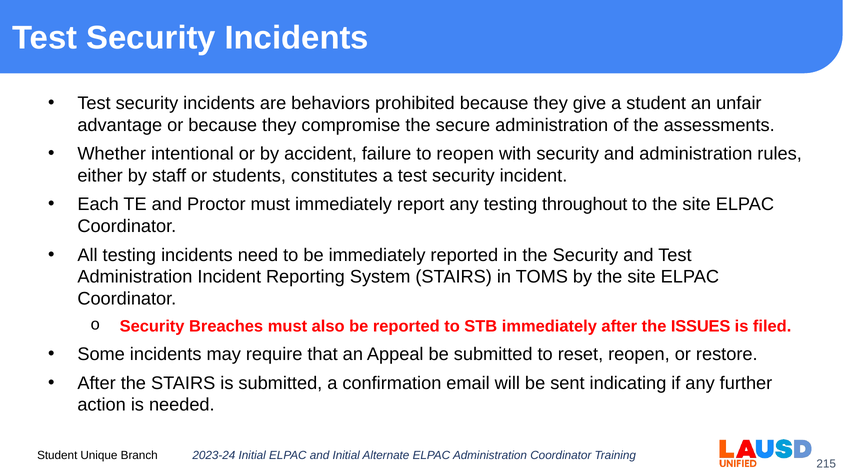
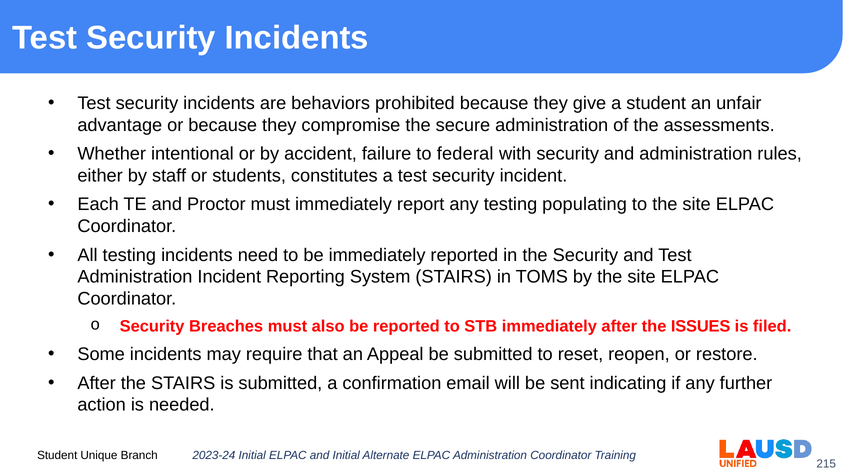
to reopen: reopen -> federal
throughout: throughout -> populating
